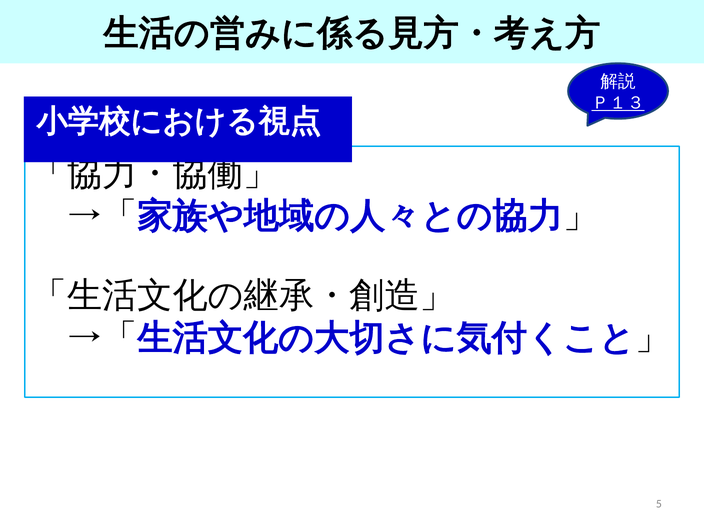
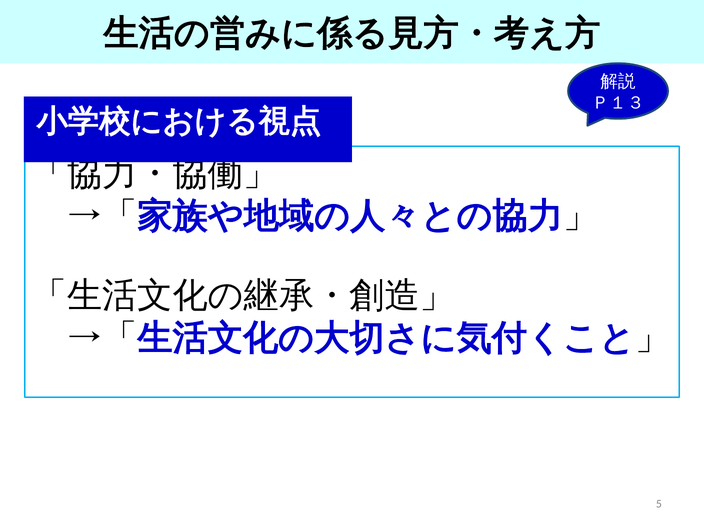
Ｐ１３ underline: present -> none
